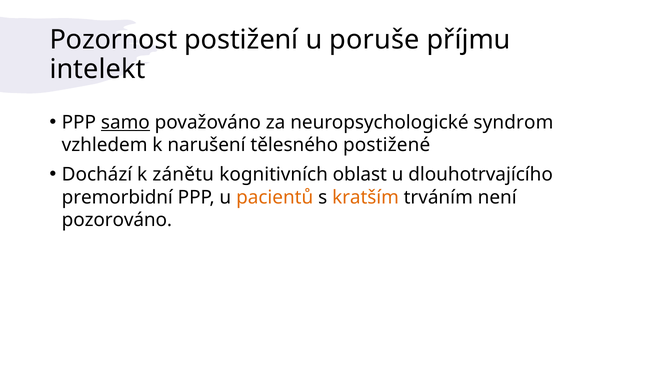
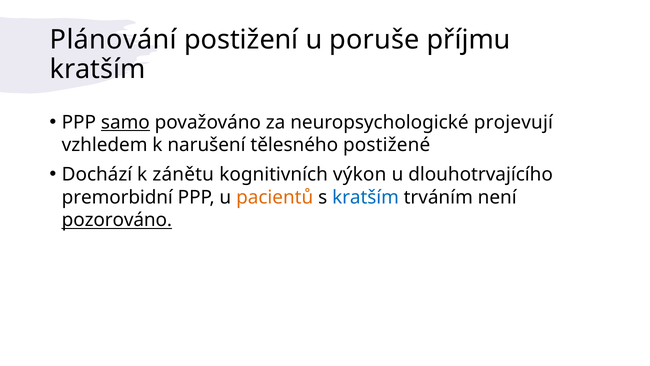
Pozornost: Pozornost -> Plánování
intelekt at (98, 69): intelekt -> kratším
syndrom: syndrom -> projevují
oblast: oblast -> výkon
kratším at (366, 197) colour: orange -> blue
pozorováno underline: none -> present
